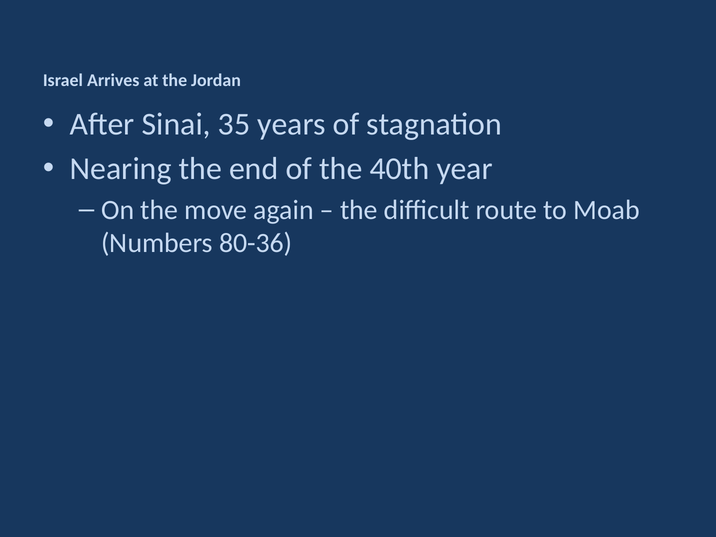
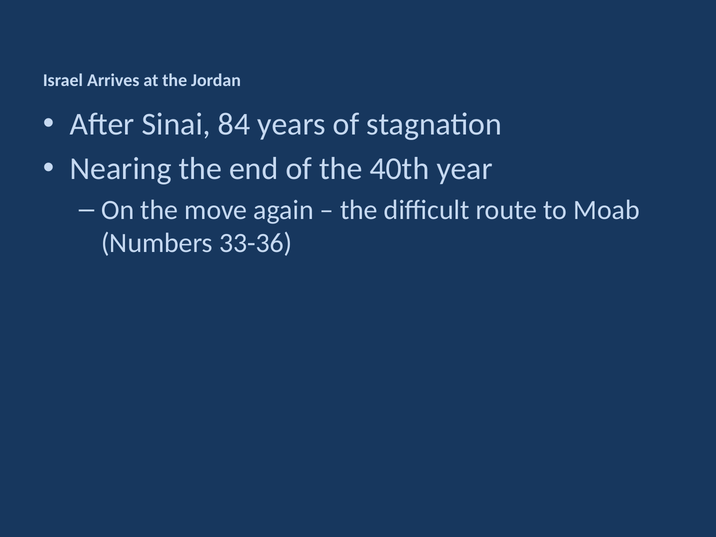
35: 35 -> 84
80-36: 80-36 -> 33-36
